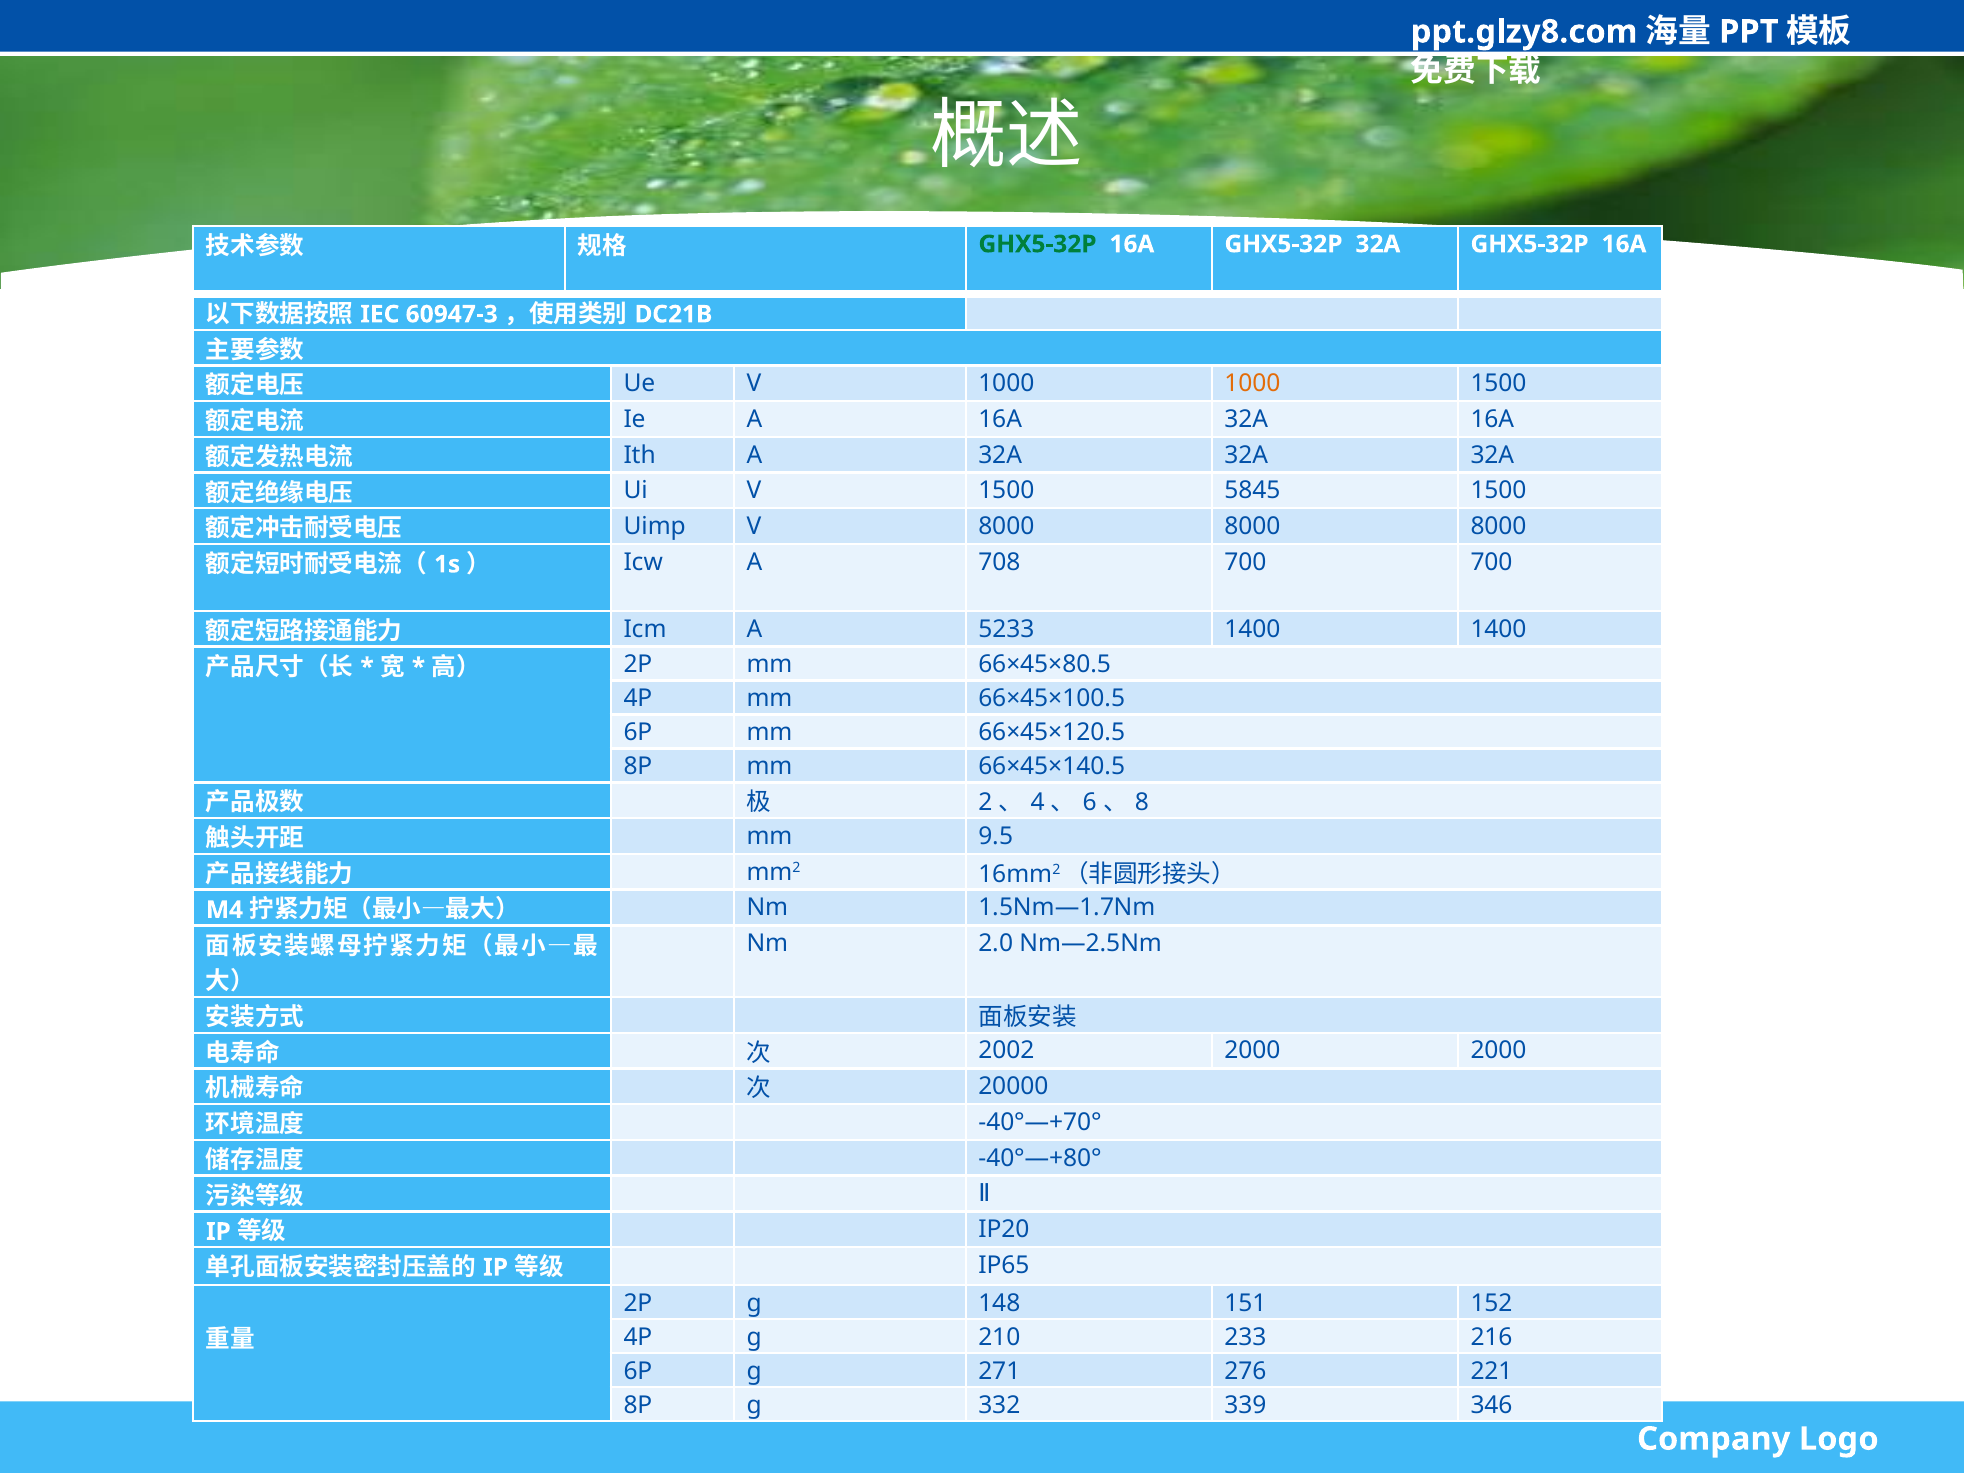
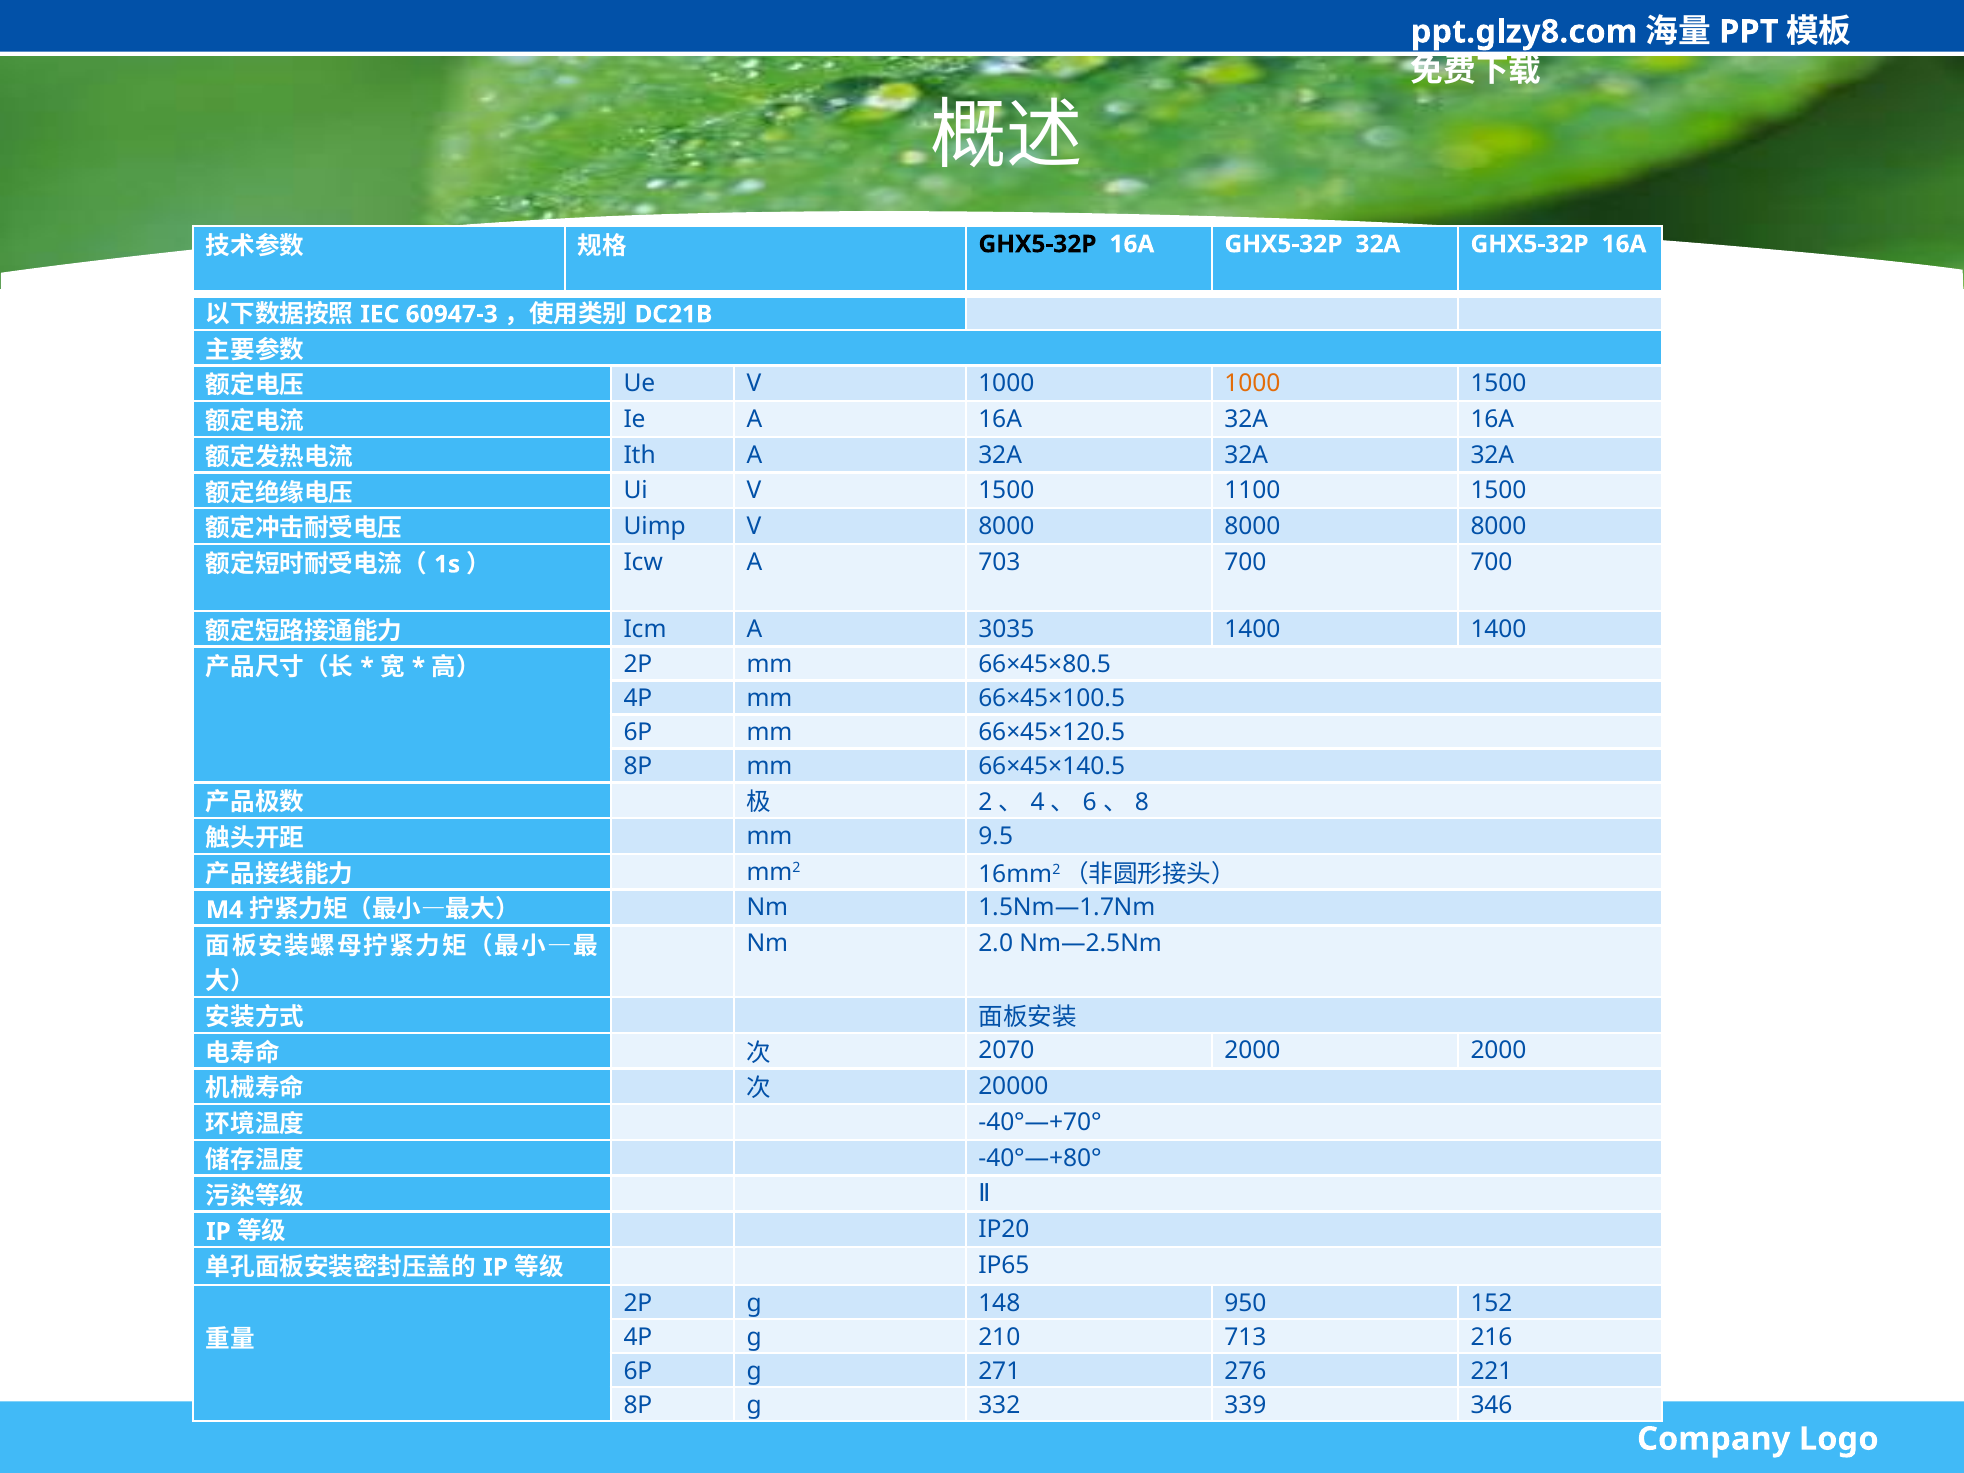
GHX5-32P at (1038, 244) colour: green -> black
5845: 5845 -> 1100
708: 708 -> 703
5233: 5233 -> 3035
2002: 2002 -> 2070
151: 151 -> 950
233: 233 -> 713
